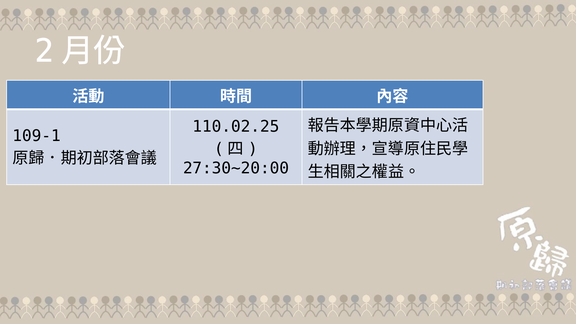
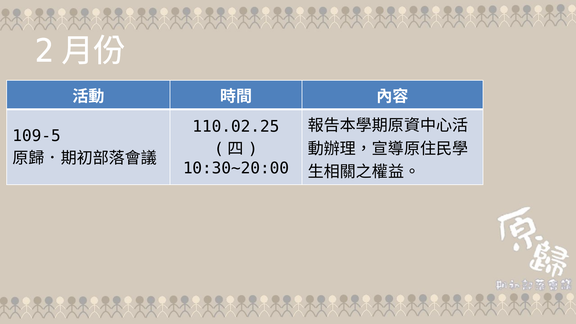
109-1: 109-1 -> 109-5
27:30~20:00: 27:30~20:00 -> 10:30~20:00
